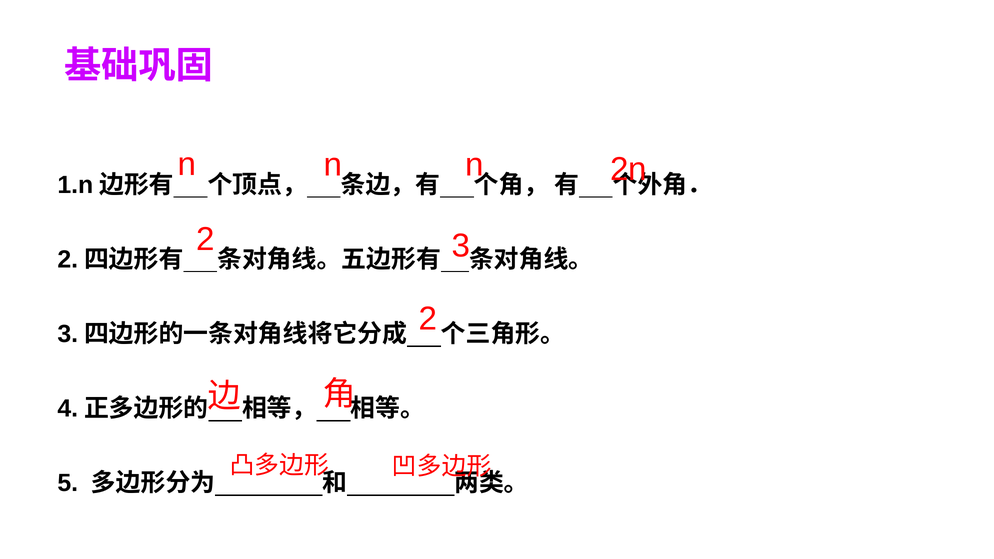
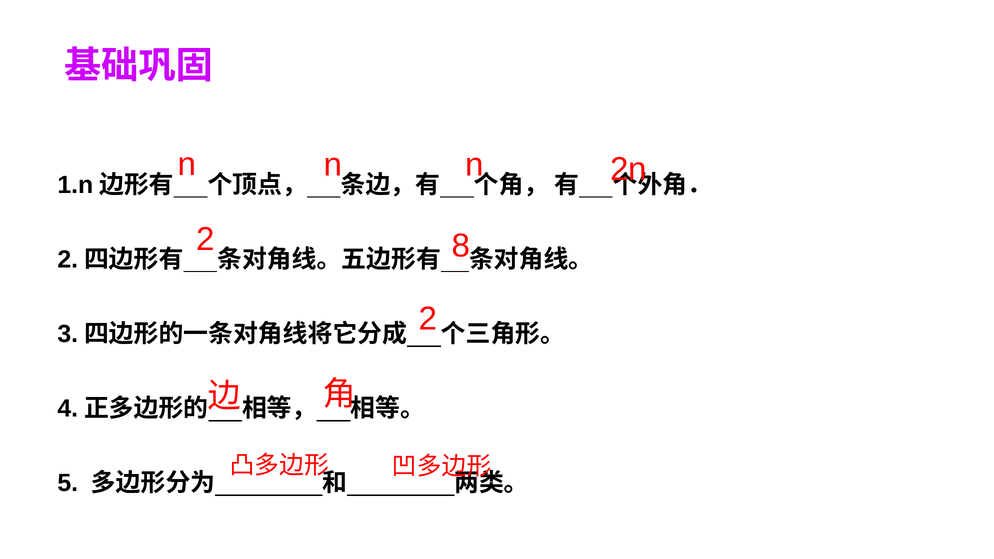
3: 3 -> 8
